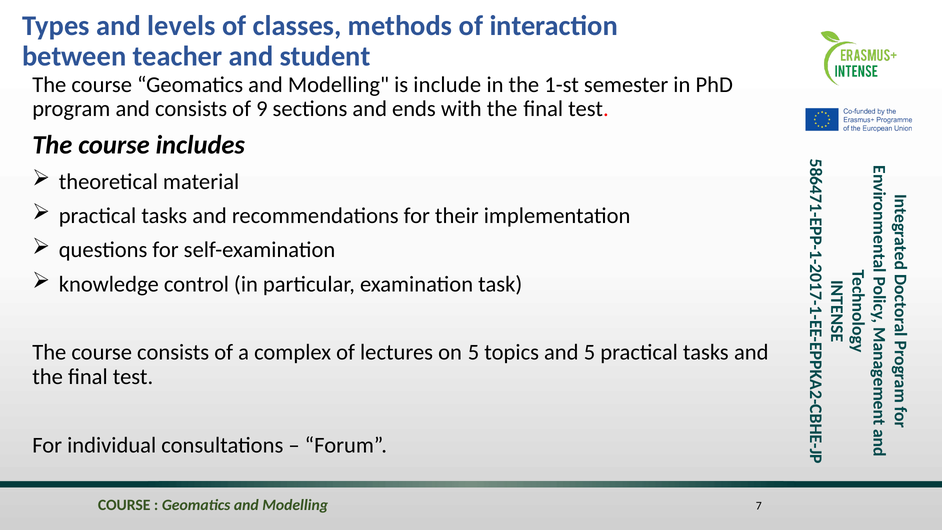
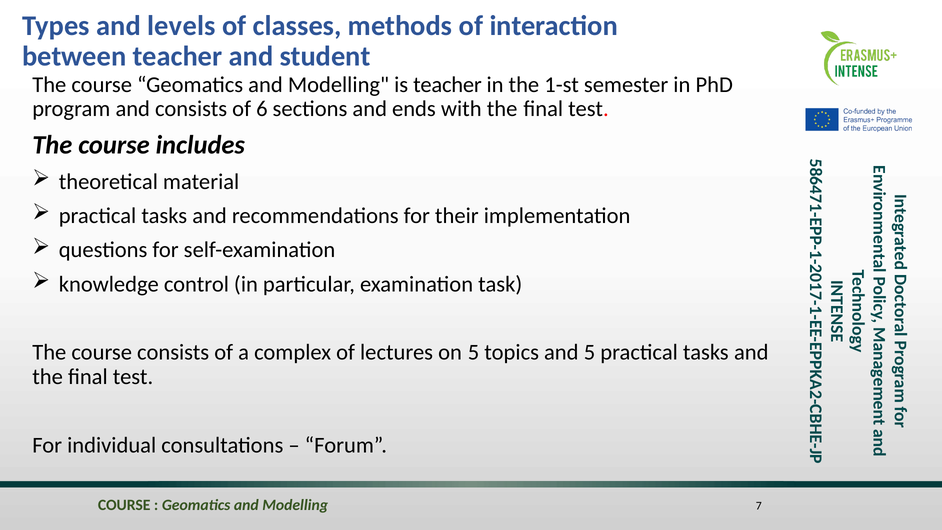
is include: include -> teacher
of 9: 9 -> 6
